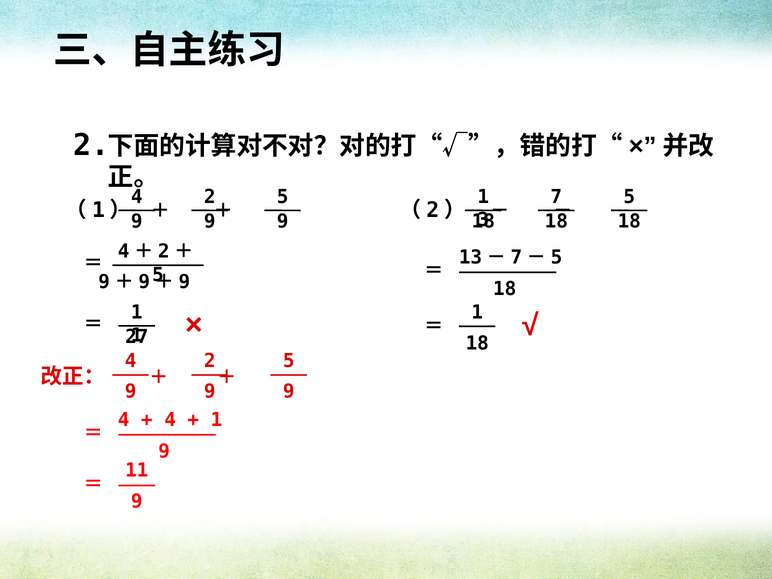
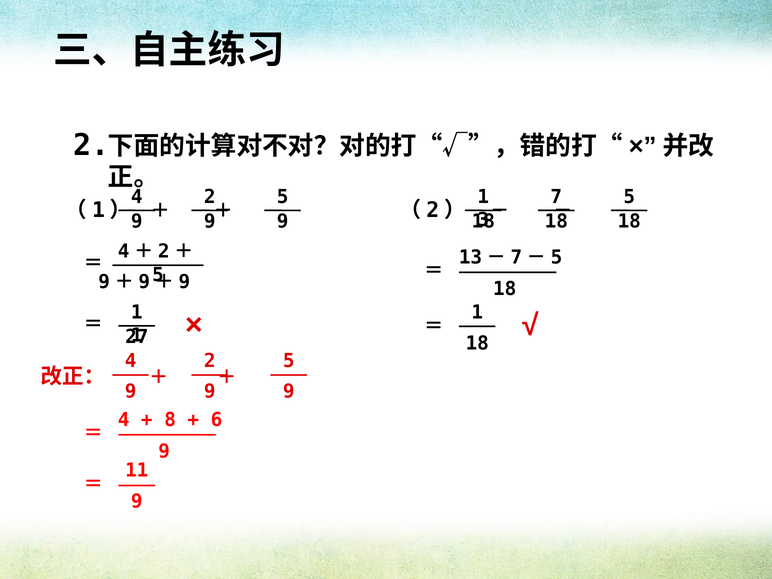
4 at (170, 420): 4 -> 8
1 at (217, 420): 1 -> 6
